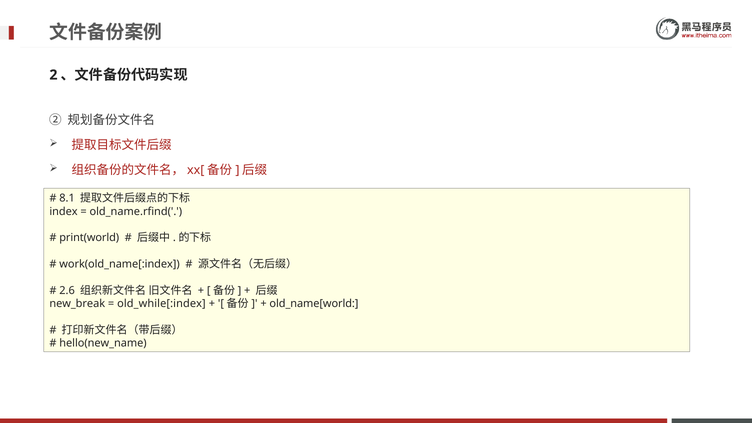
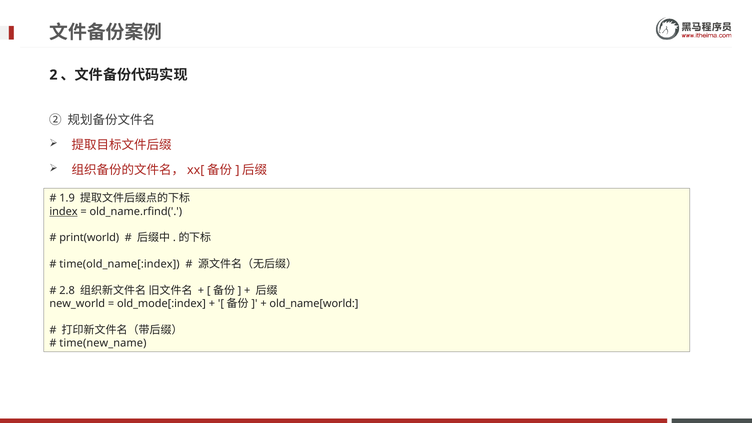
8.1: 8.1 -> 1.9
index underline: none -> present
work(old_name[:index: work(old_name[:index -> time(old_name[:index
2.6: 2.6 -> 2.8
new_break: new_break -> new_world
old_while[:index: old_while[:index -> old_mode[:index
hello(new_name: hello(new_name -> time(new_name
